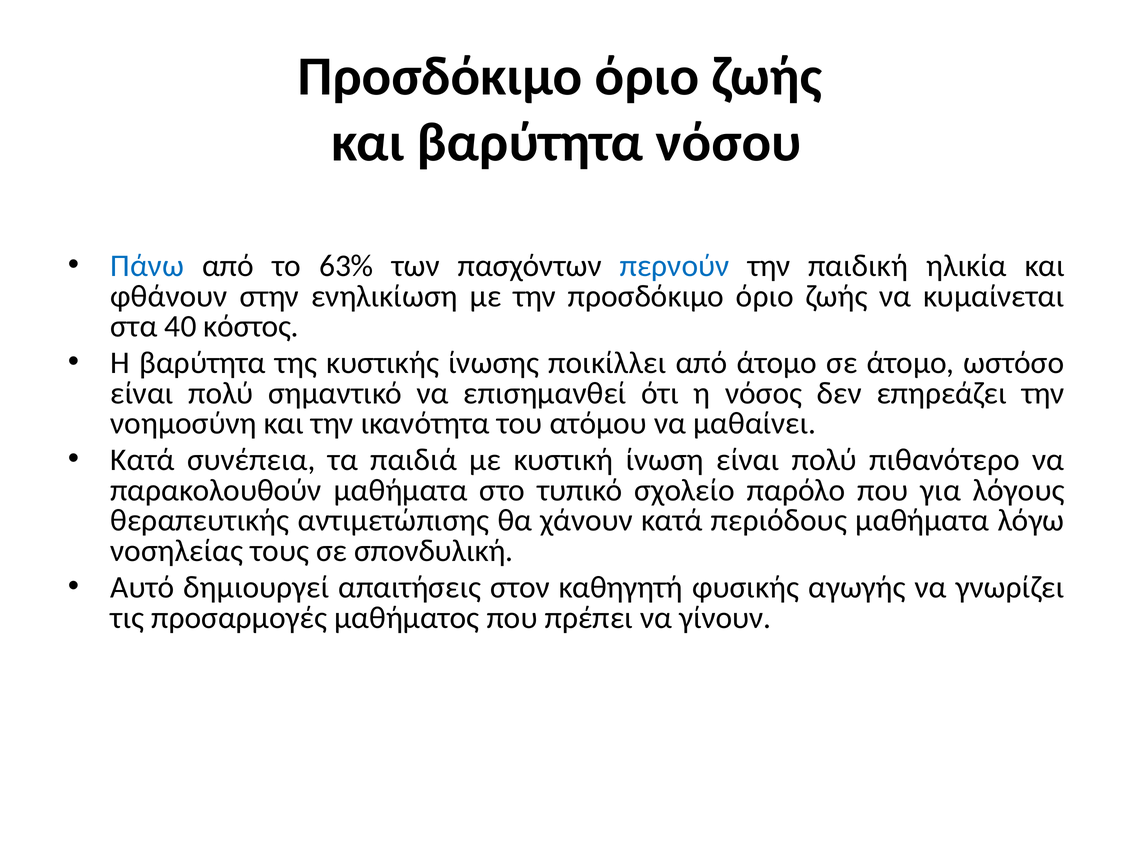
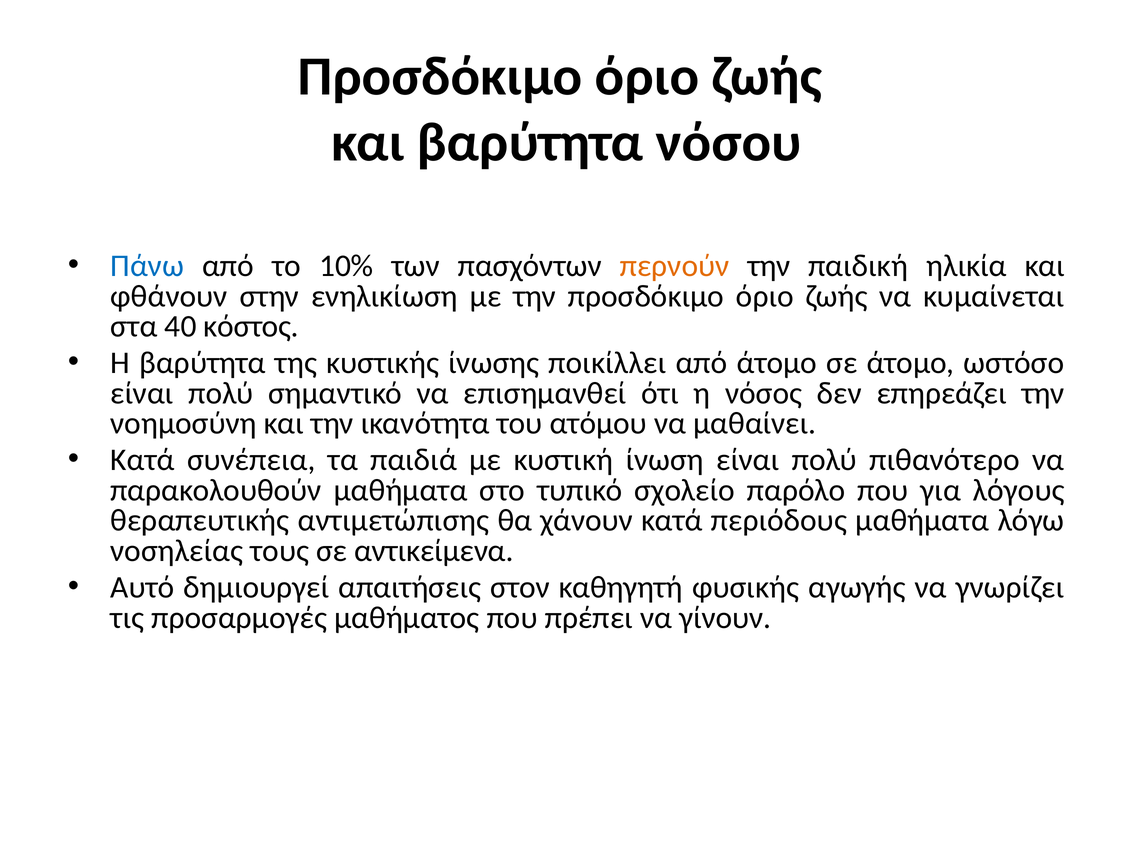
63%: 63% -> 10%
περνούν colour: blue -> orange
σπονδυλική: σπονδυλική -> αντικείμενα
